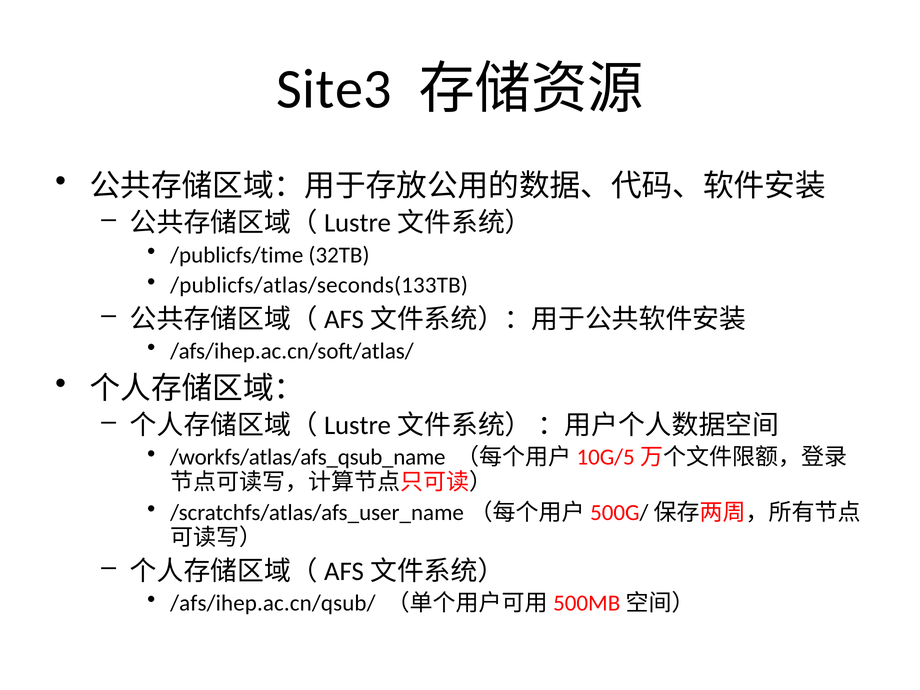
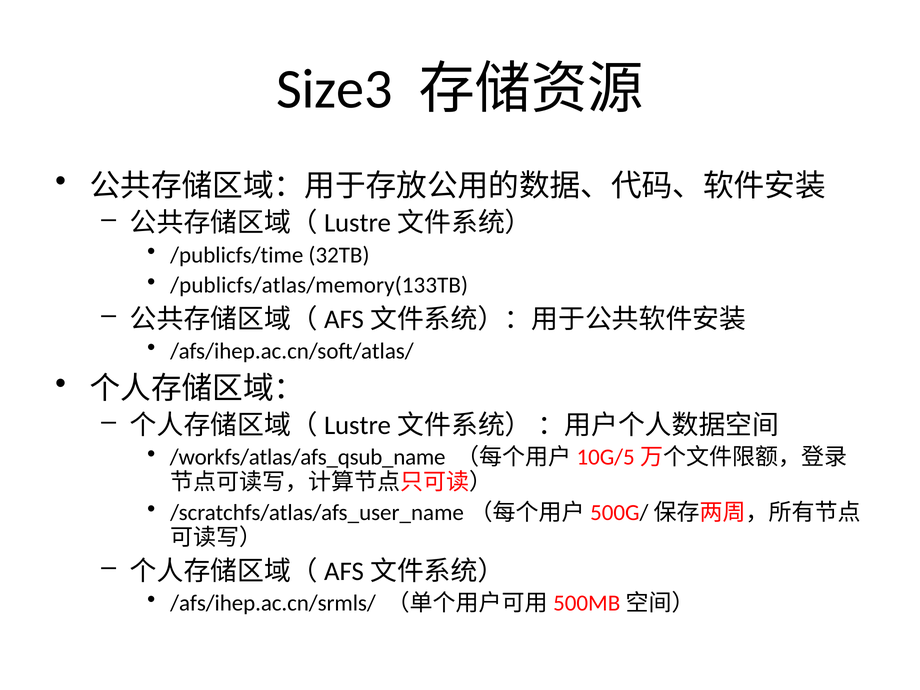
Site3: Site3 -> Size3
/publicfs/atlas/seconds(133TB: /publicfs/atlas/seconds(133TB -> /publicfs/atlas/memory(133TB
/afs/ihep.ac.cn/qsub/: /afs/ihep.ac.cn/qsub/ -> /afs/ihep.ac.cn/srmls/
